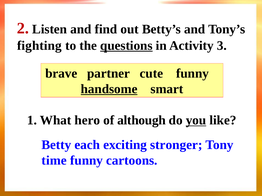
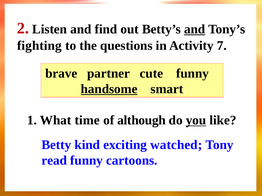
and at (195, 29) underline: none -> present
questions underline: present -> none
3: 3 -> 7
hero: hero -> time
each: each -> kind
stronger: stronger -> watched
time: time -> read
